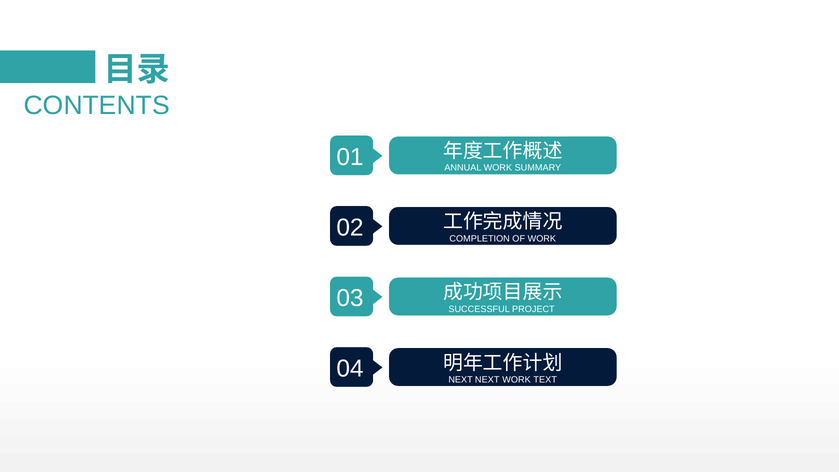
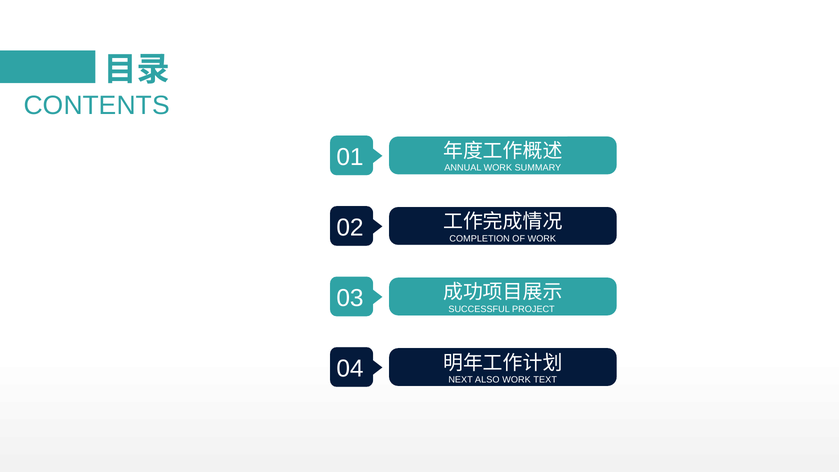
NEXT NEXT: NEXT -> ALSO
